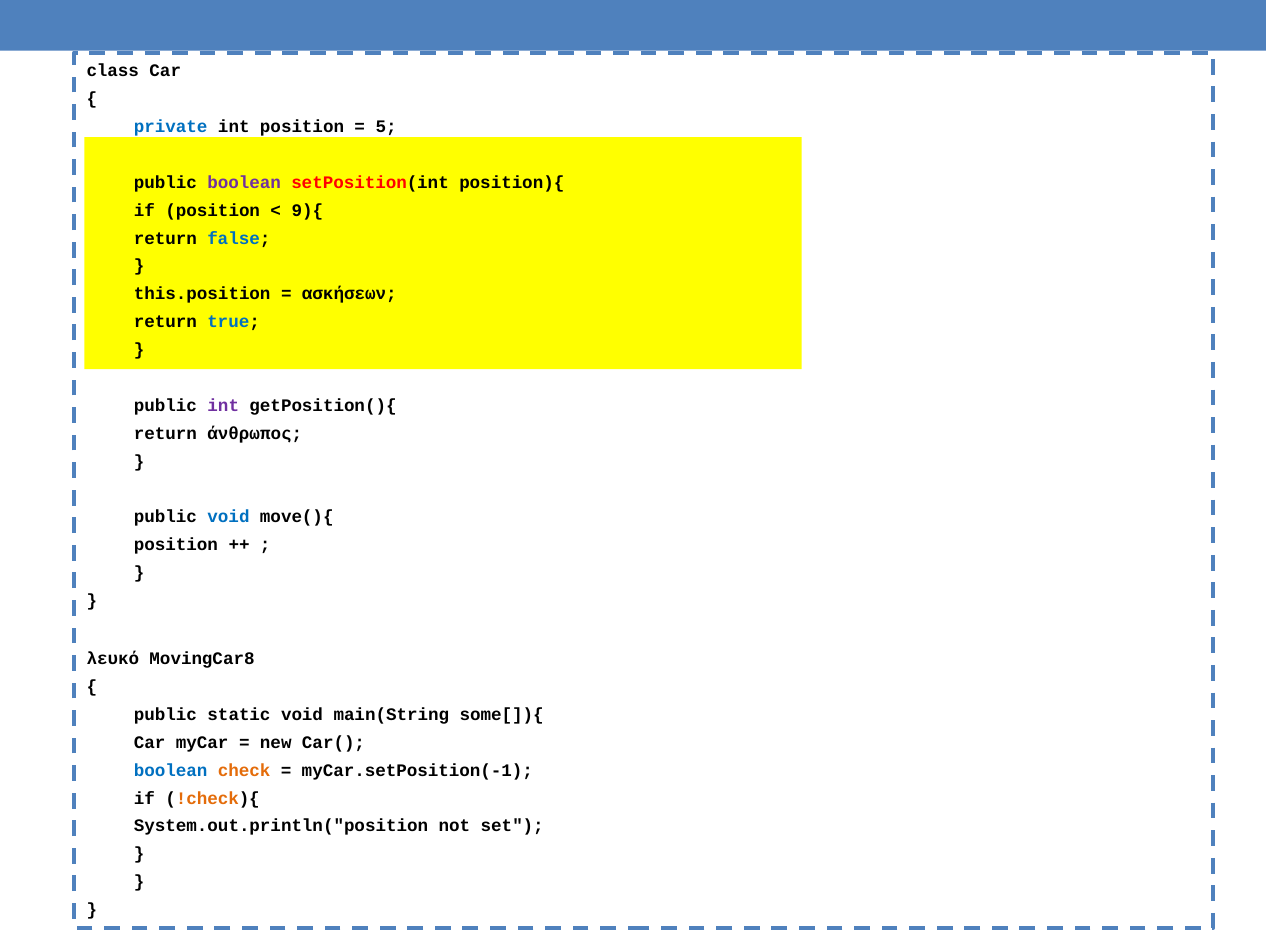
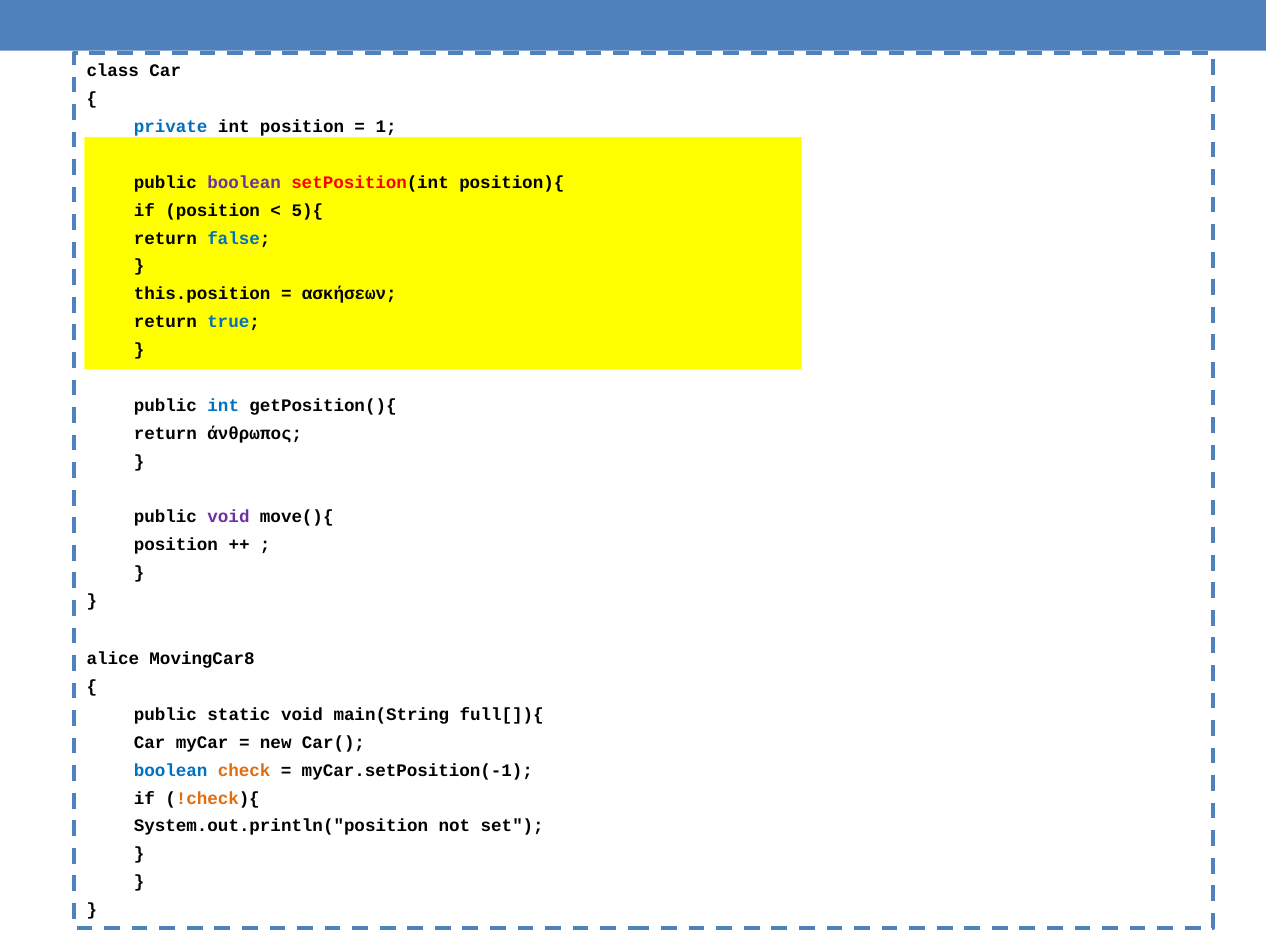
5: 5 -> 1
9){: 9){ -> 5){
int at (223, 406) colour: purple -> blue
void at (228, 517) colour: blue -> purple
λευκό: λευκό -> alice
some[]){: some[]){ -> full[]){
